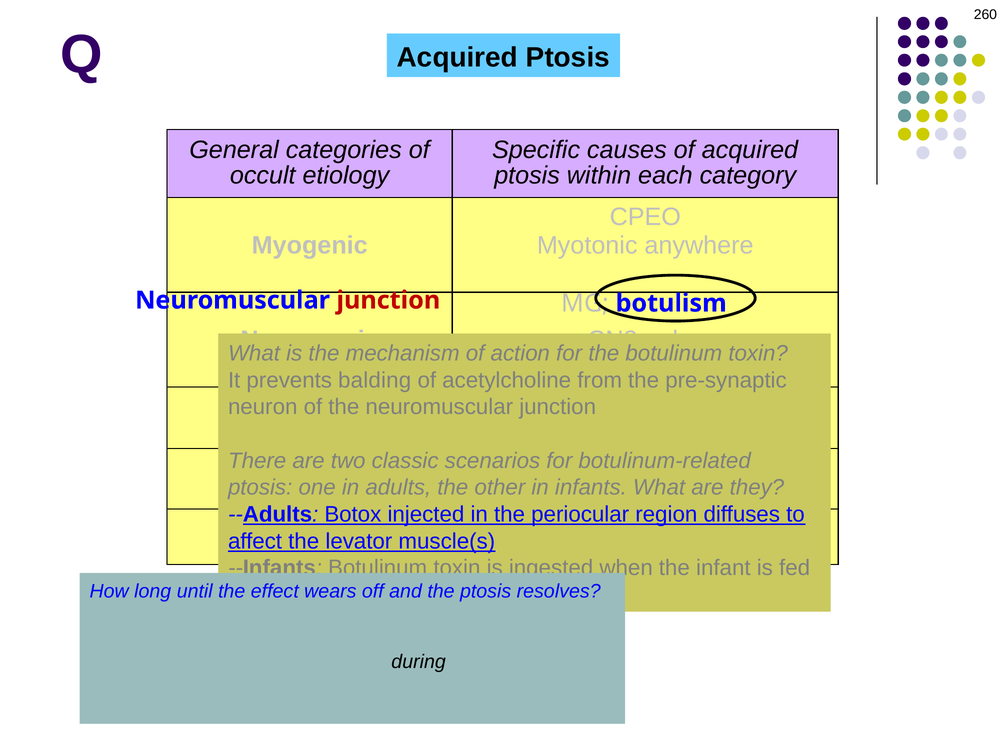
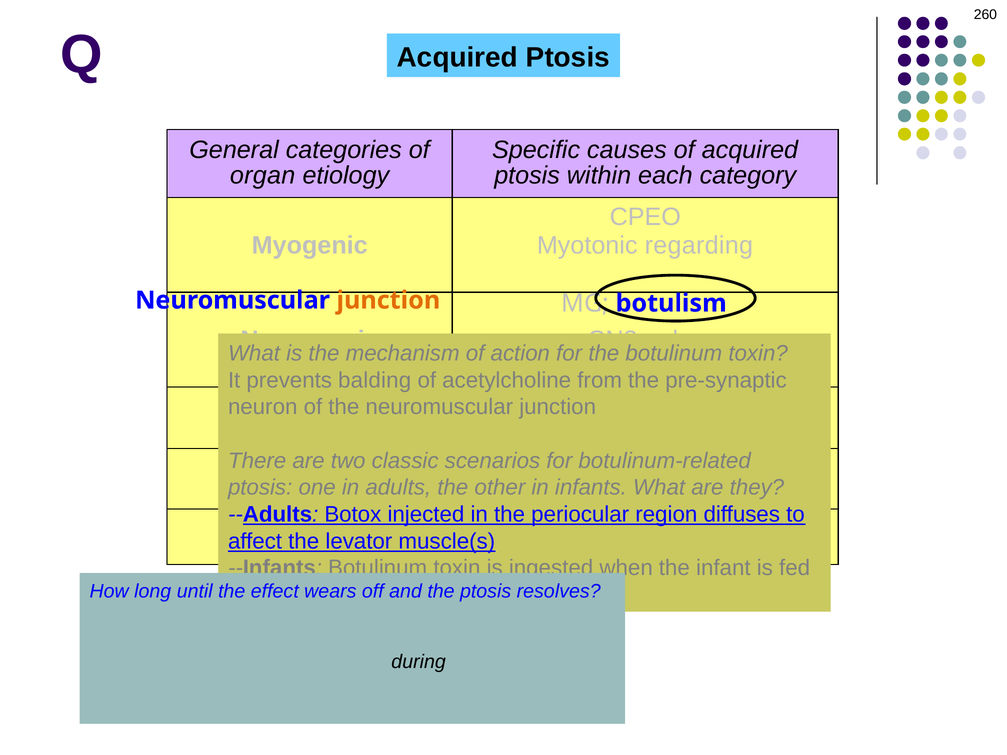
occult: occult -> organ
anywhere: anywhere -> regarding
junction at (388, 300) colour: red -> orange
